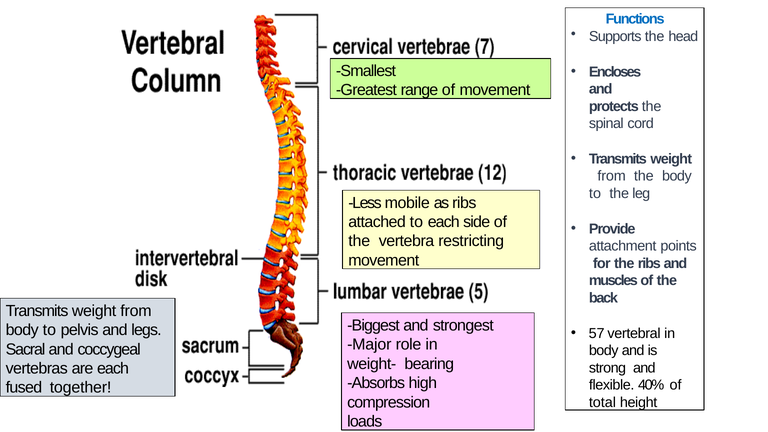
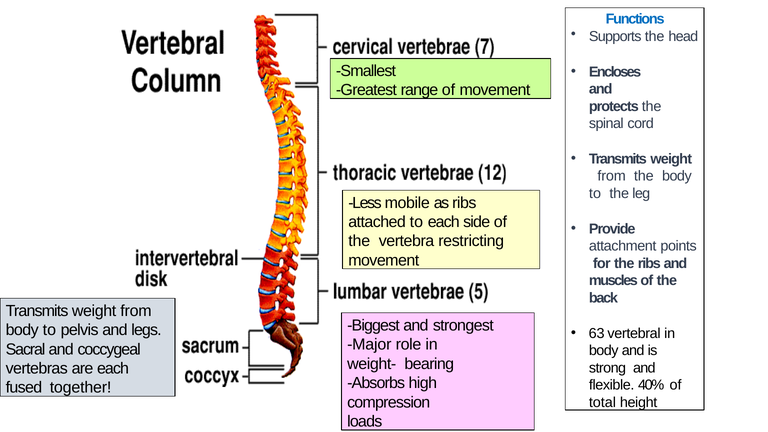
57: 57 -> 63
